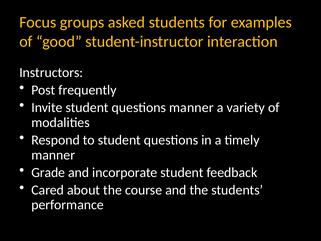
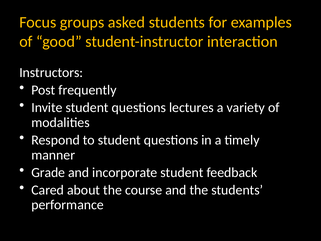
questions manner: manner -> lectures
